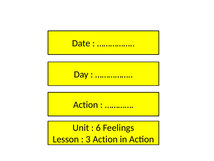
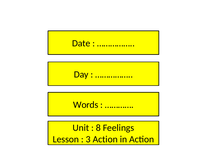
Action at (86, 104): Action -> Words
6: 6 -> 8
